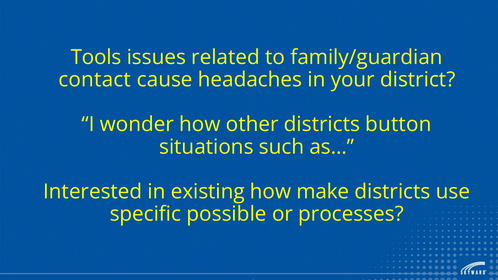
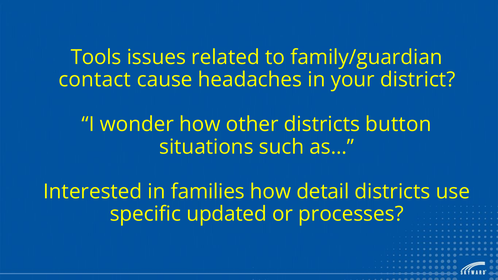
existing: existing -> families
make: make -> detail
possible: possible -> updated
